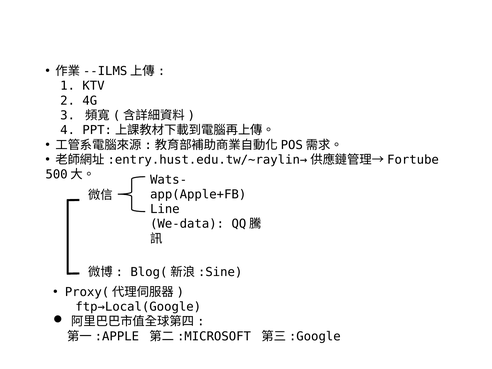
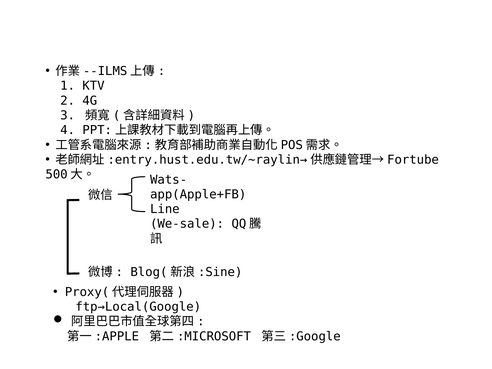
We-data: We-data -> We-sale
